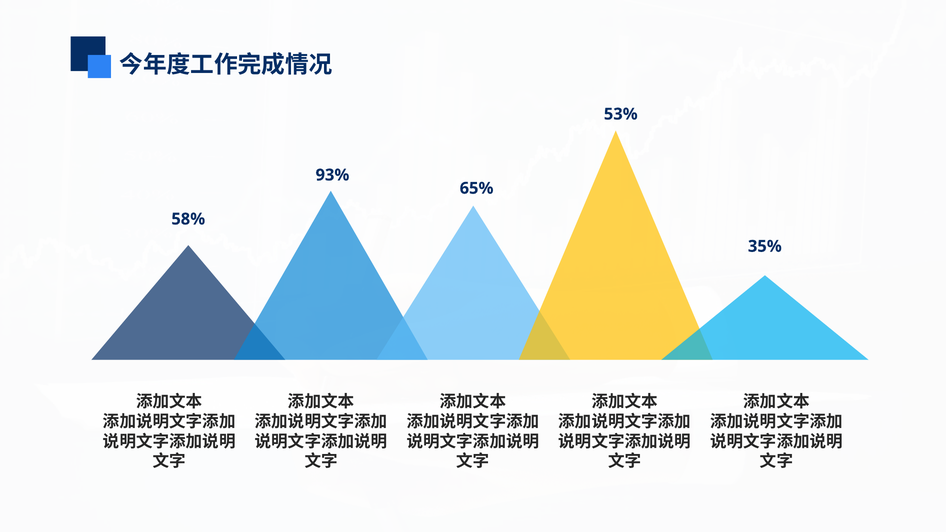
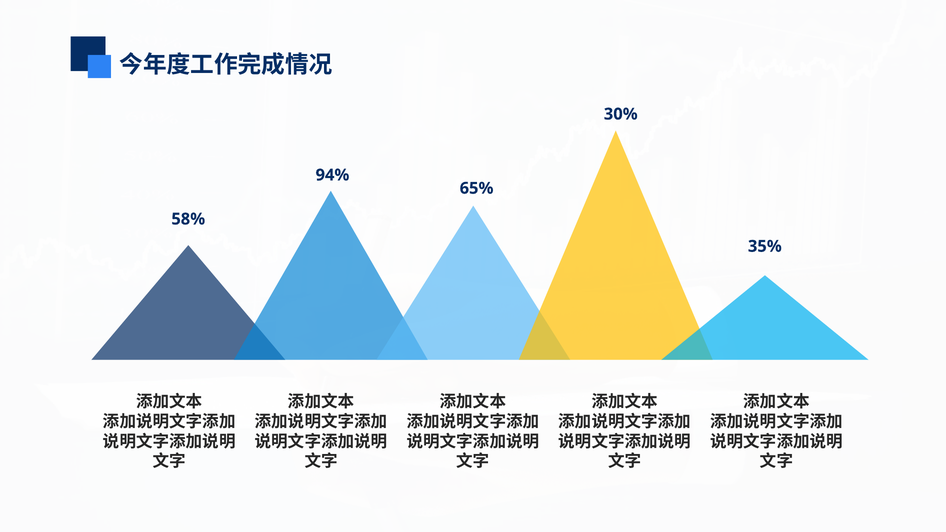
53%: 53% -> 30%
93%: 93% -> 94%
